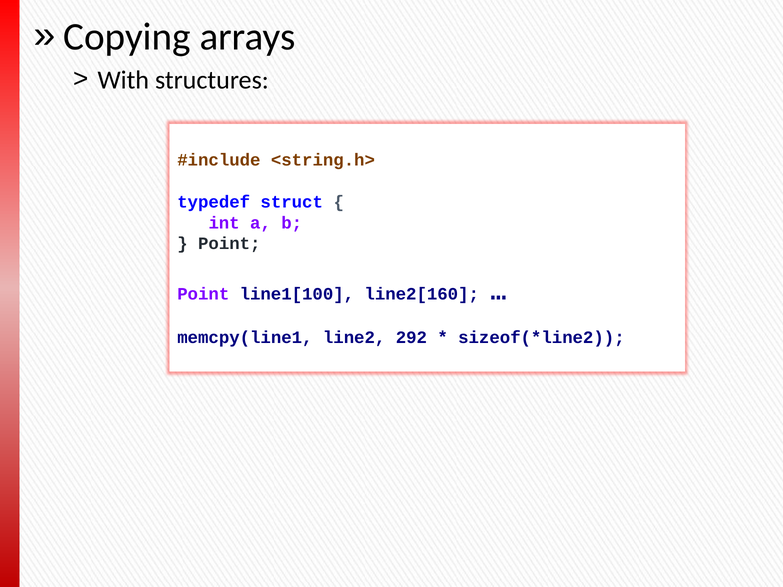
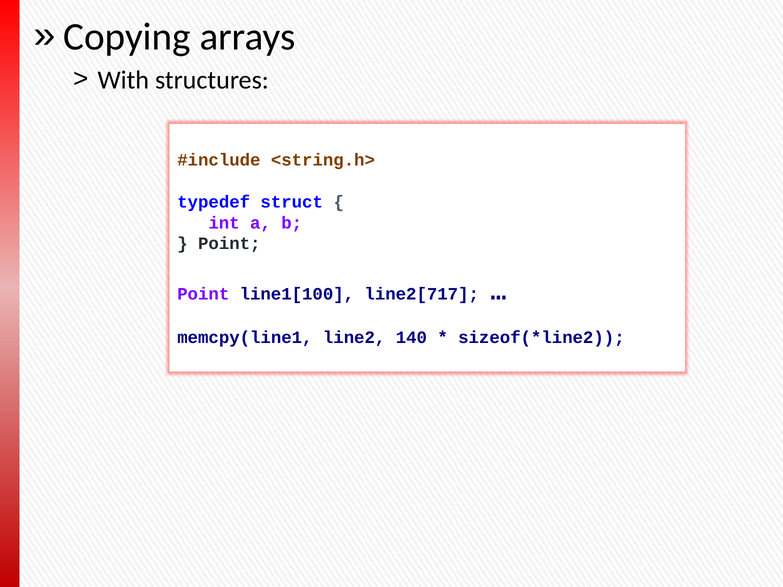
line2[160: line2[160 -> line2[717
292: 292 -> 140
